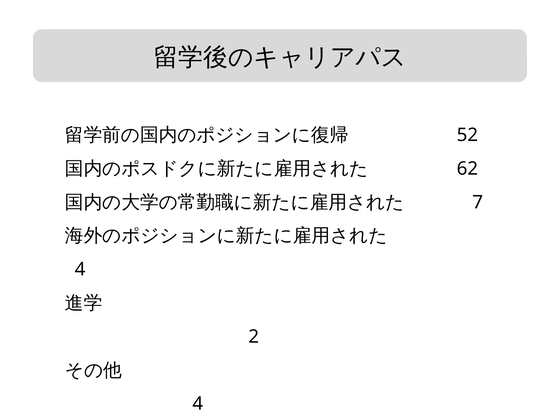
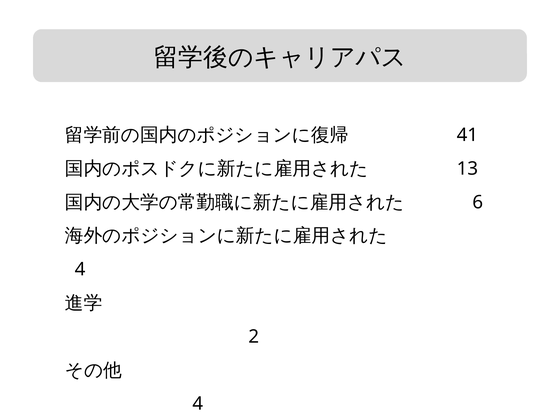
52: 52 -> 41
62: 62 -> 13
7: 7 -> 6
